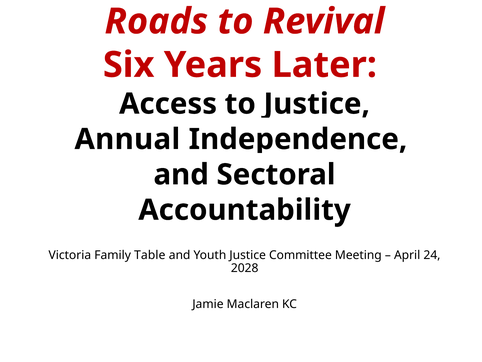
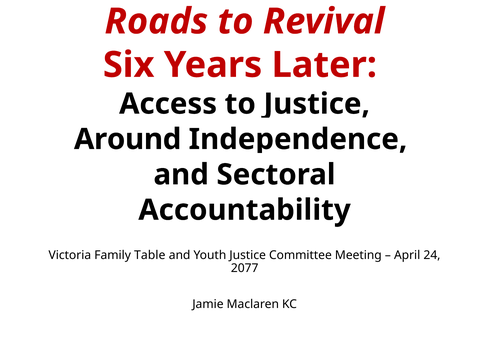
Annual: Annual -> Around
2028: 2028 -> 2077
